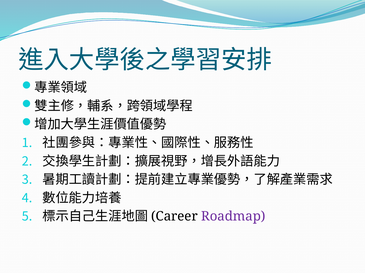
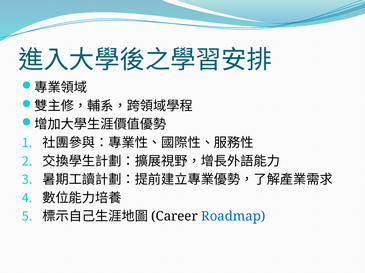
Roadmap colour: purple -> blue
